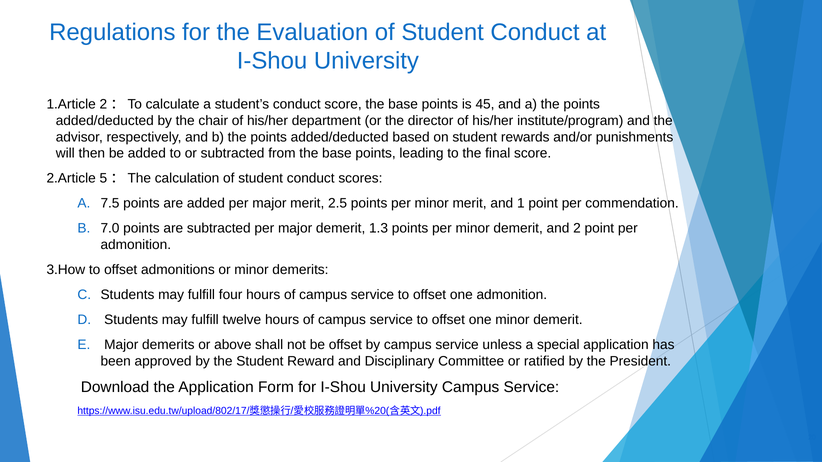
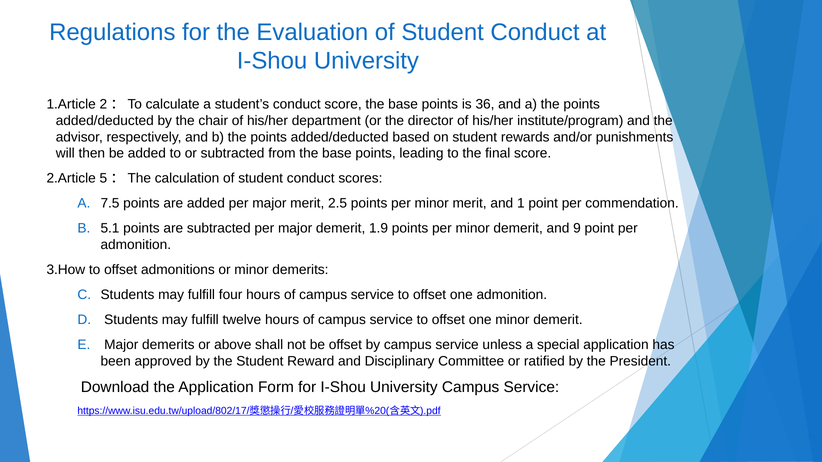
45: 45 -> 36
7.0: 7.0 -> 5.1
1.3: 1.3 -> 1.9
2: 2 -> 9
